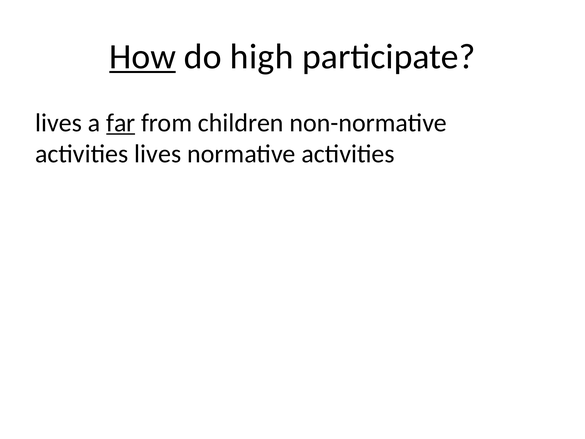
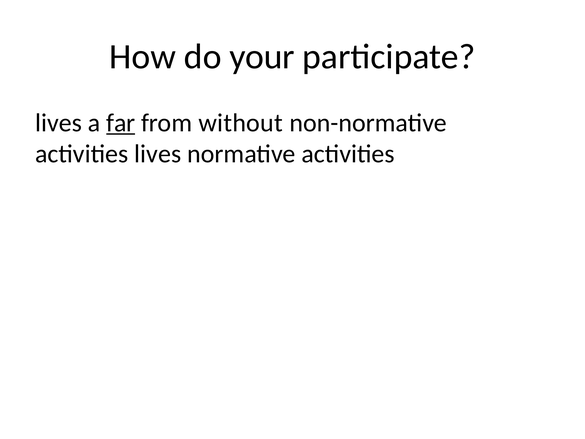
How underline: present -> none
high: high -> your
children: children -> without
